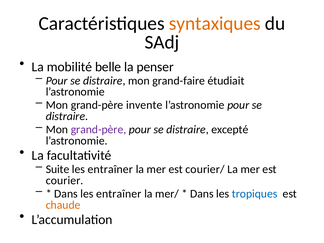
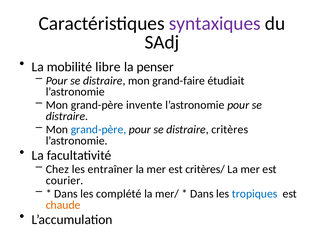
syntaxiques colour: orange -> purple
belle: belle -> libre
grand-père at (98, 130) colour: purple -> blue
excepté: excepté -> critères
Suite: Suite -> Chez
courier/: courier/ -> critères/
Dans les entraîner: entraîner -> complété
